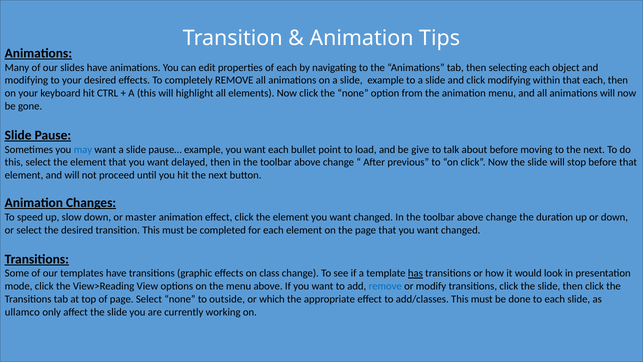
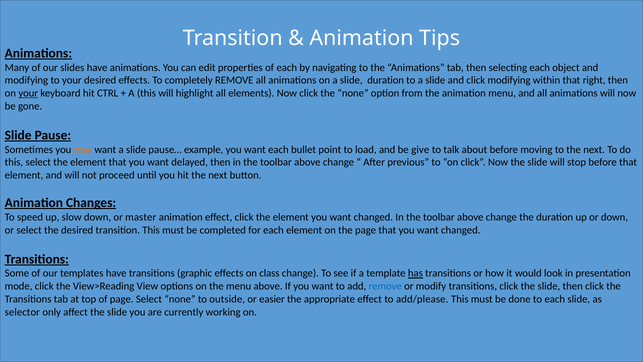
slide example: example -> duration
that each: each -> right
your at (28, 93) underline: none -> present
may colour: blue -> orange
which: which -> easier
add/classes: add/classes -> add/please
ullamco: ullamco -> selector
